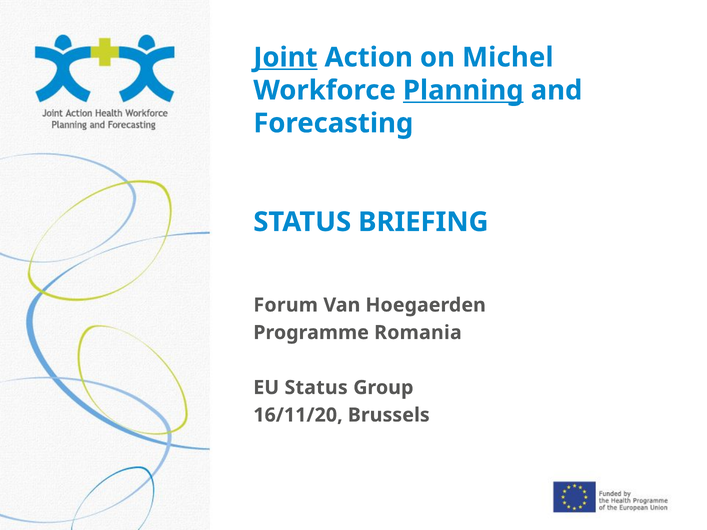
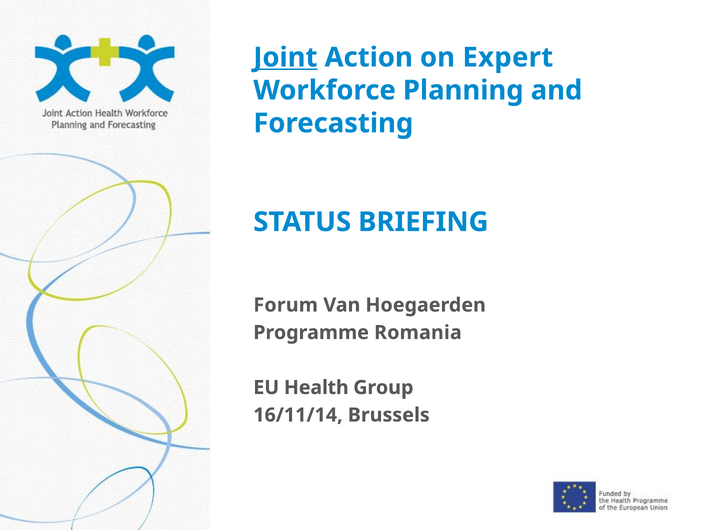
Michel: Michel -> Expert
Planning underline: present -> none
EU Status: Status -> Health
16/11/20: 16/11/20 -> 16/11/14
